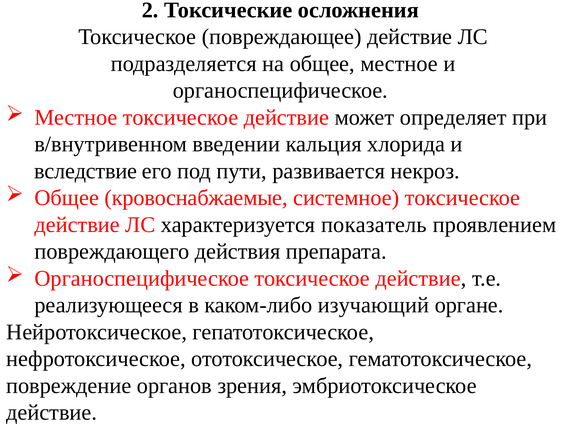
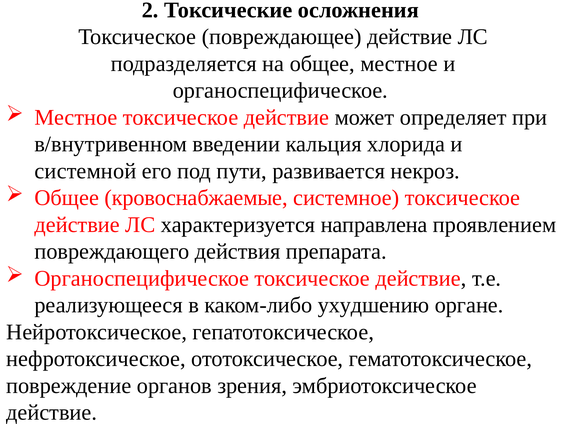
вследствие: вследствие -> системной
показатель: показатель -> направлена
изучающий: изучающий -> ухудшению
